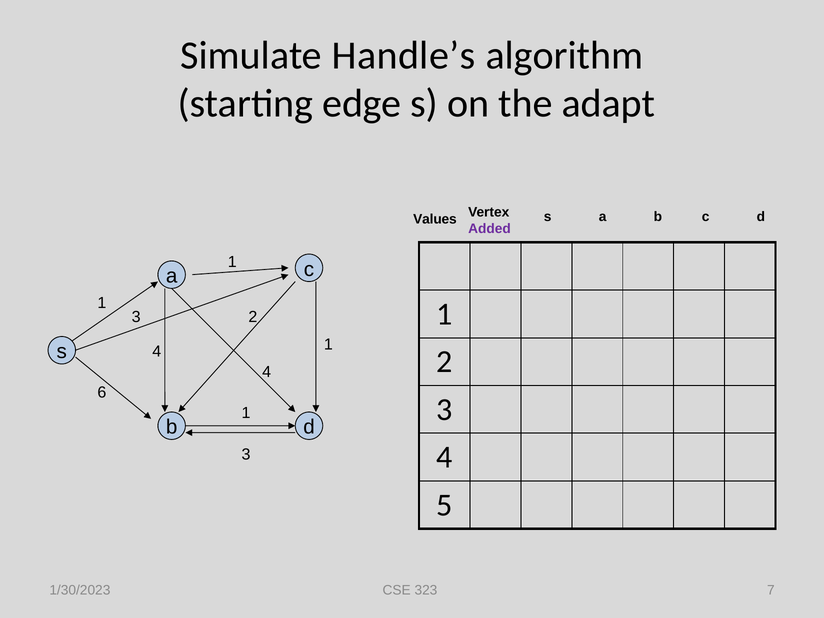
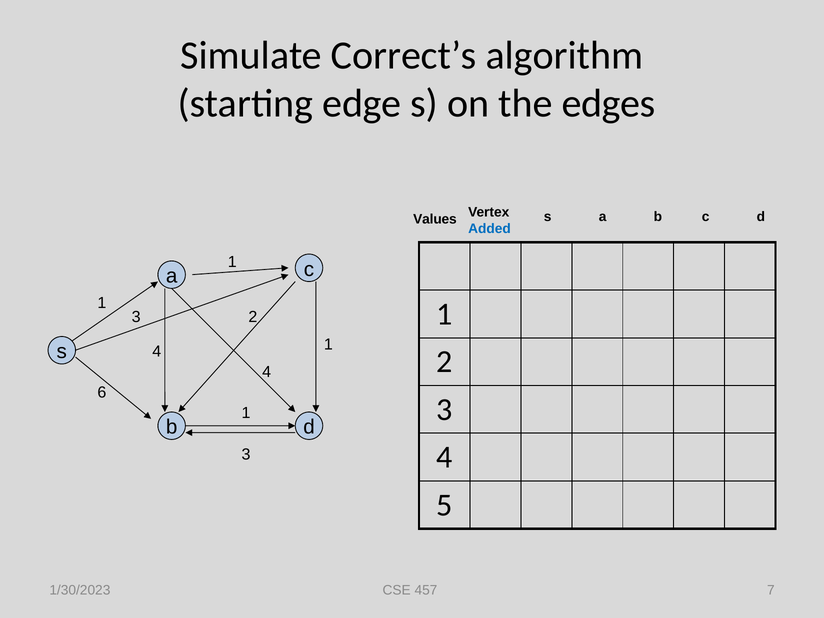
Handle’s: Handle’s -> Correct’s
adapt: adapt -> edges
Added colour: purple -> blue
323: 323 -> 457
